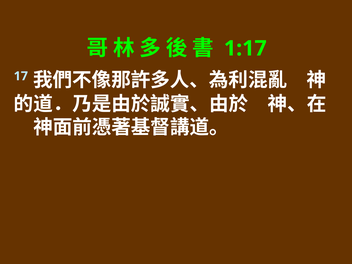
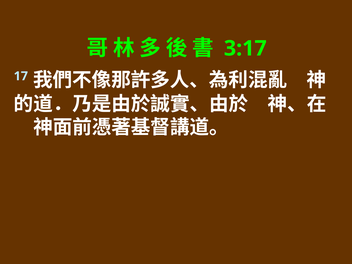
1:17: 1:17 -> 3:17
